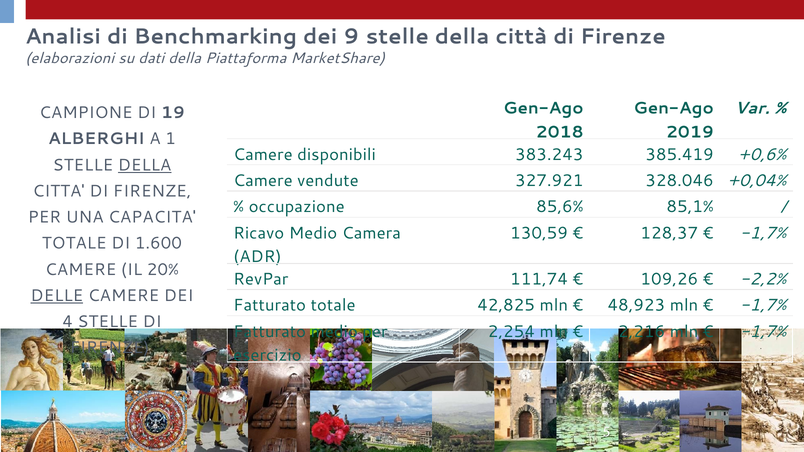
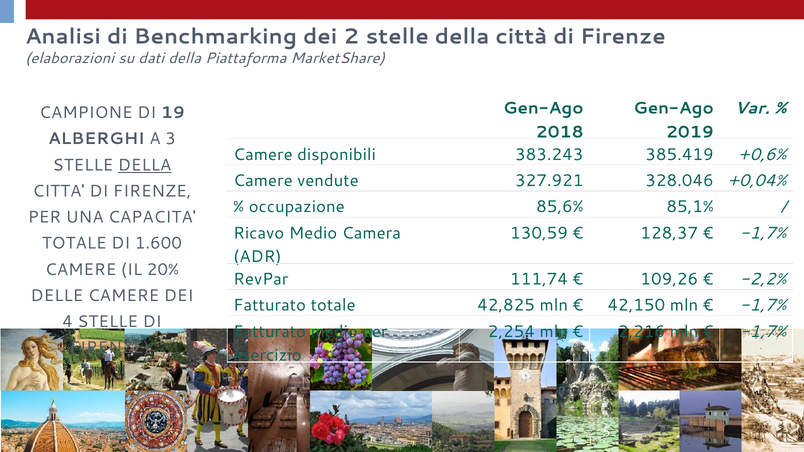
9: 9 -> 2
1: 1 -> 3
DELLE underline: present -> none
48,923: 48,923 -> 42,150
